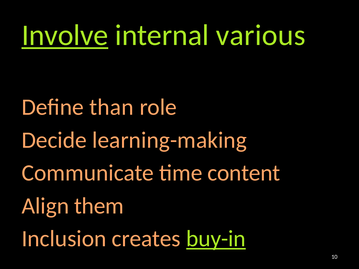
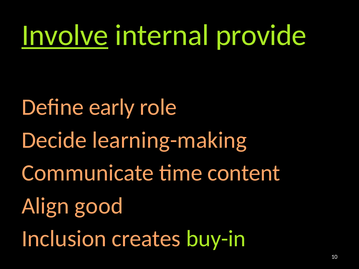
various: various -> provide
than: than -> early
them: them -> good
buy-in underline: present -> none
